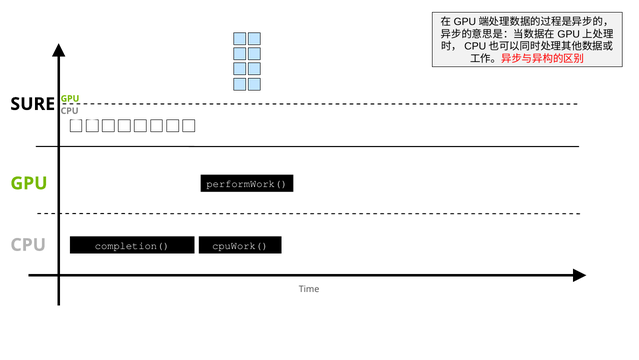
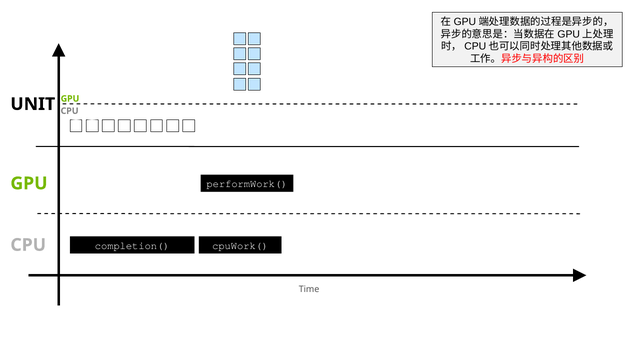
SURE: SURE -> UNIT
